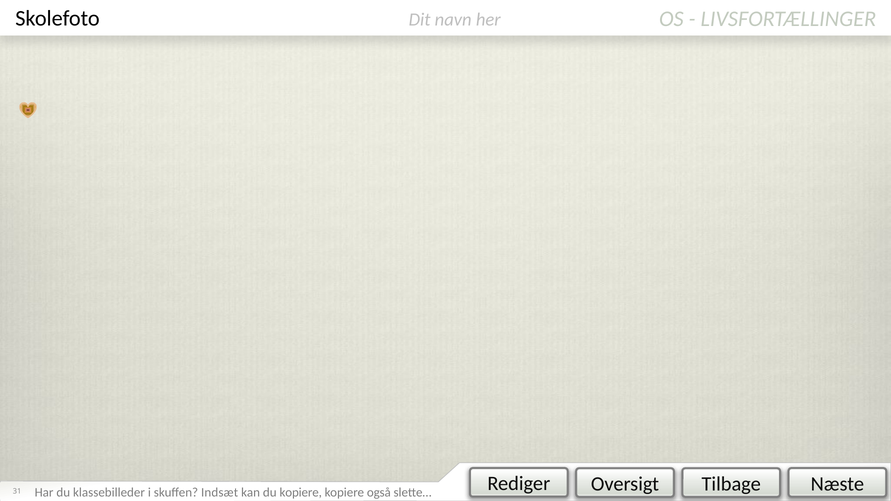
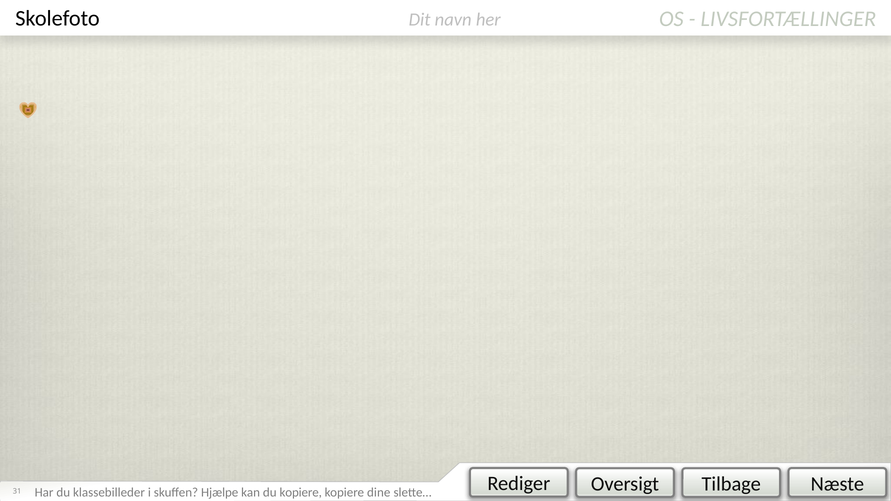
Indsæt: Indsæt -> Hjælpe
også: også -> dine
